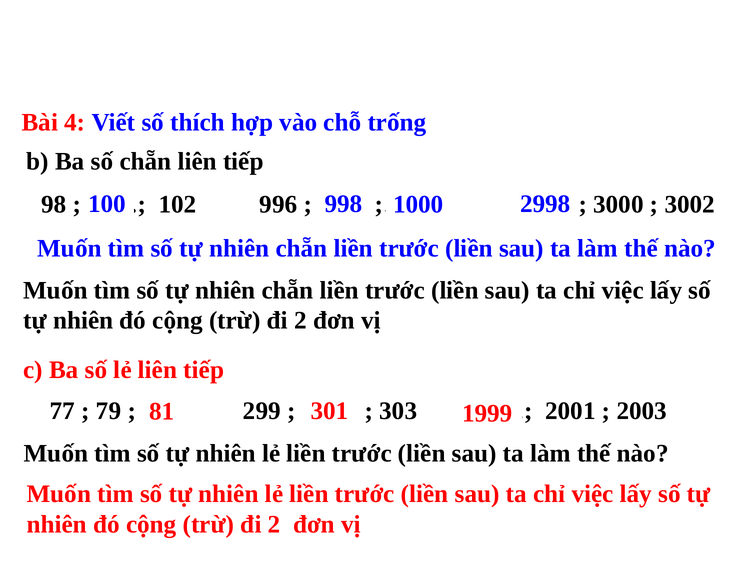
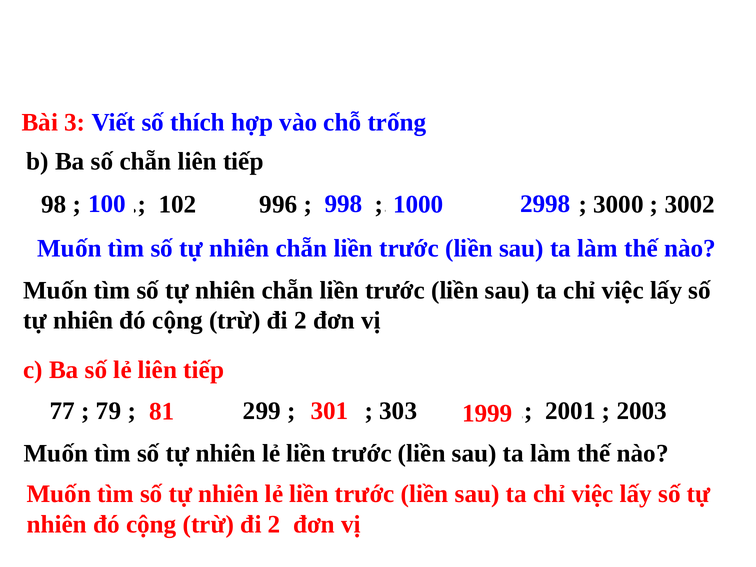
4: 4 -> 3
